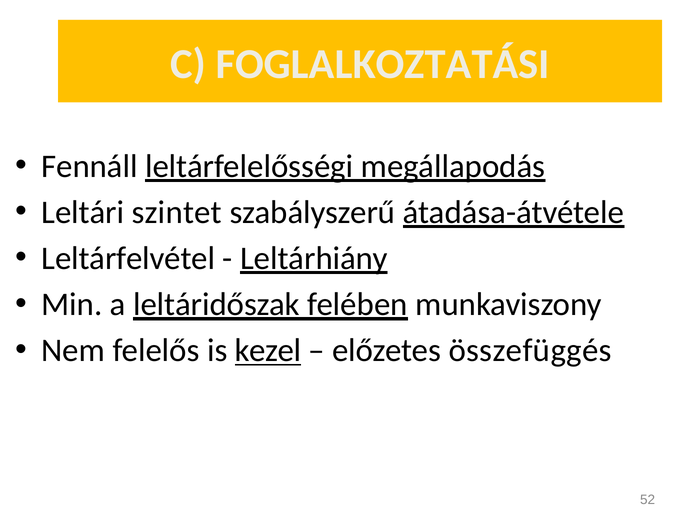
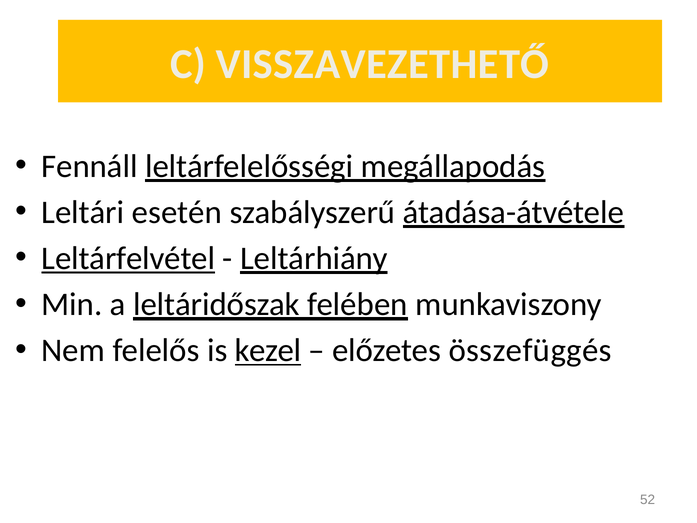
FOGLALKOZTATÁSI: FOGLALKOZTATÁSI -> VISSZAVEZETHETŐ
szintet: szintet -> esetén
Leltárfelvétel underline: none -> present
